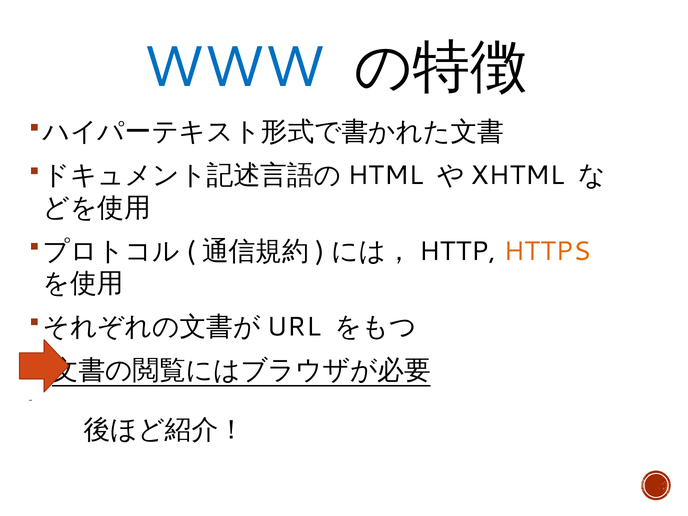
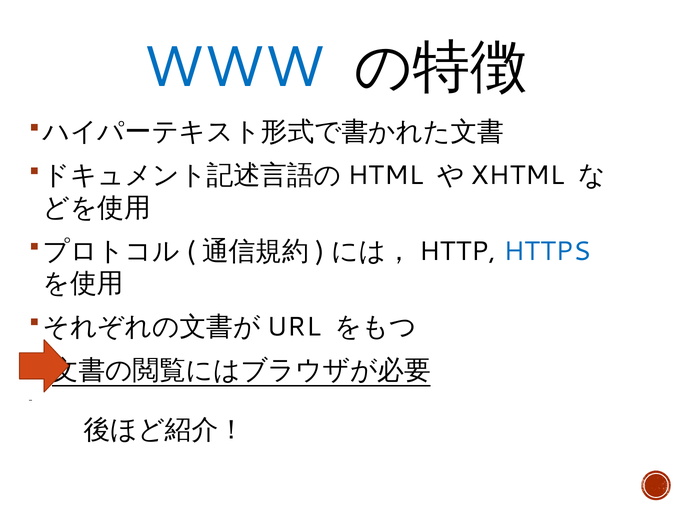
HTTPS colour: orange -> blue
